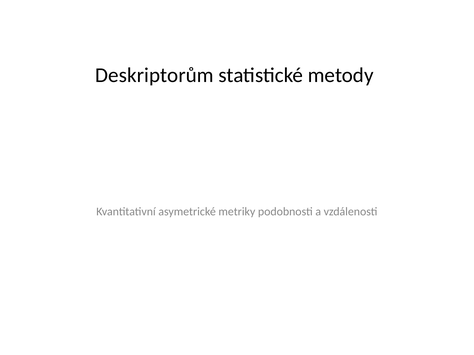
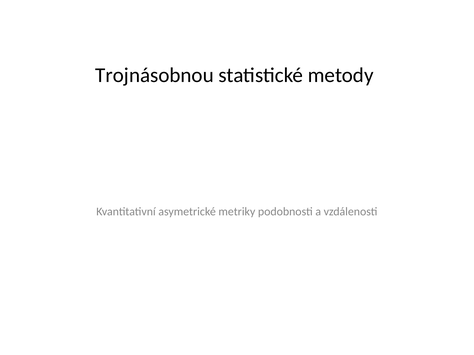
Deskriptorům: Deskriptorům -> Trojnásobnou
